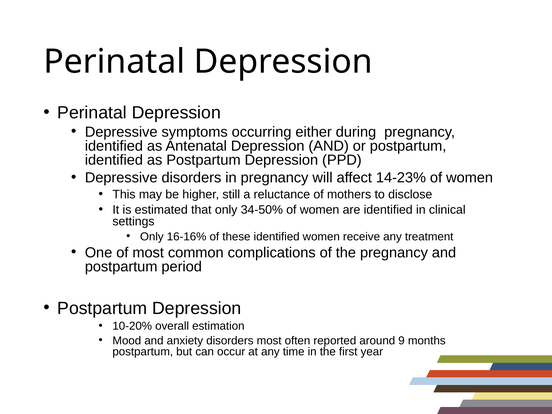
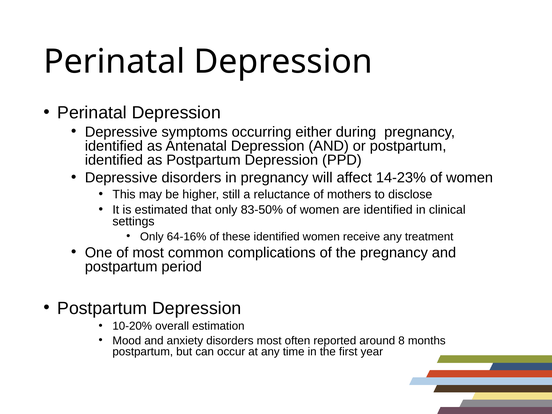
34-50%: 34-50% -> 83-50%
16-16%: 16-16% -> 64-16%
9: 9 -> 8
